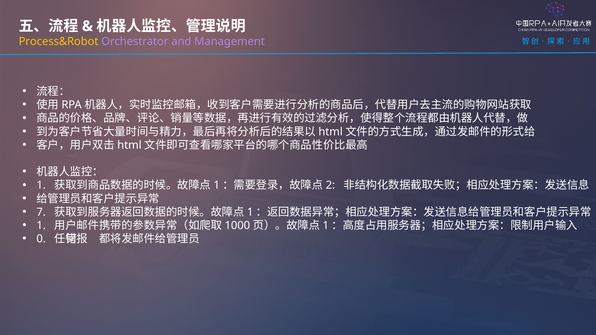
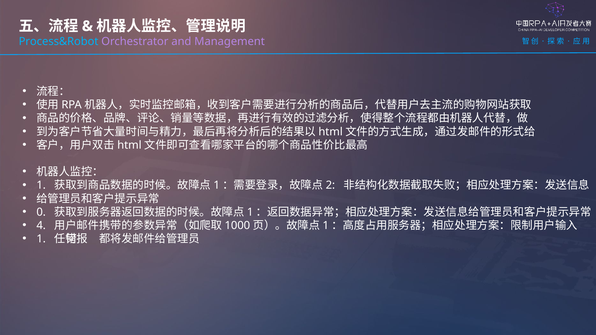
Process&Robot colour: yellow -> light blue
7: 7 -> 0
1 at (41, 226): 1 -> 4
0 at (41, 239): 0 -> 1
